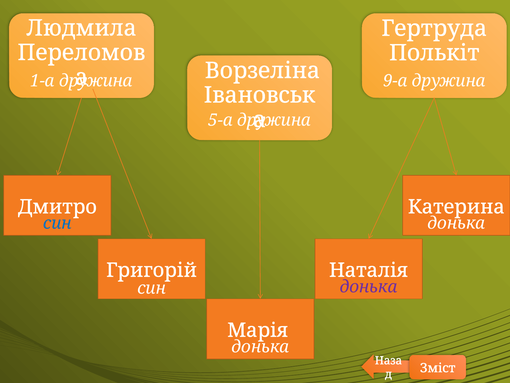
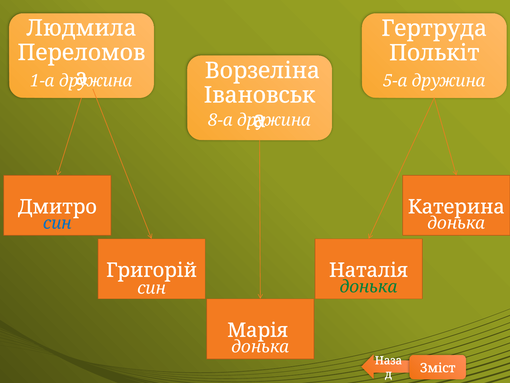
9-а: 9-а -> 5-а
5-а: 5-а -> 8-а
донька at (369, 287) colour: purple -> green
